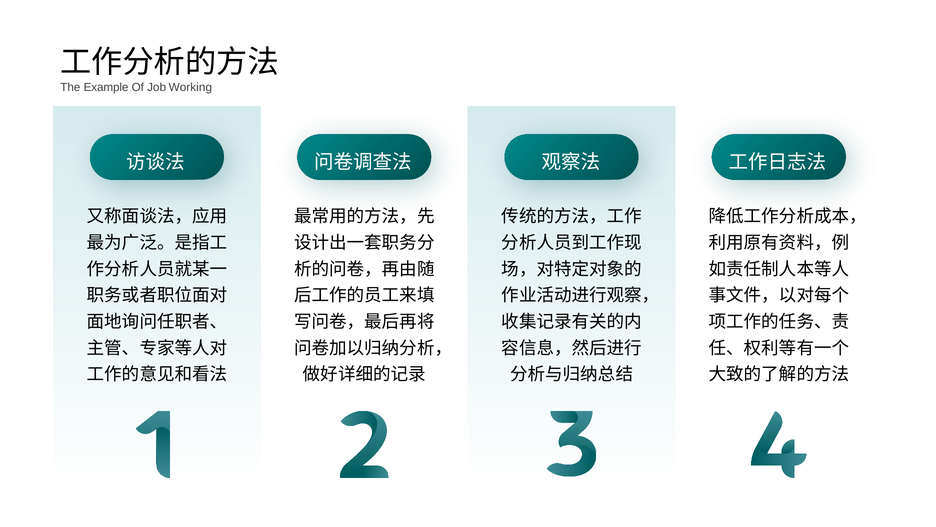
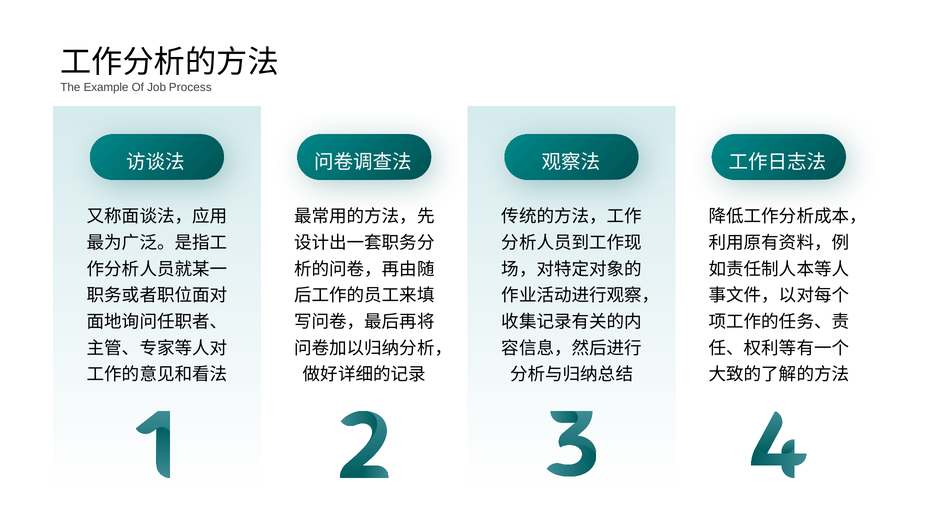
Working: Working -> Process
